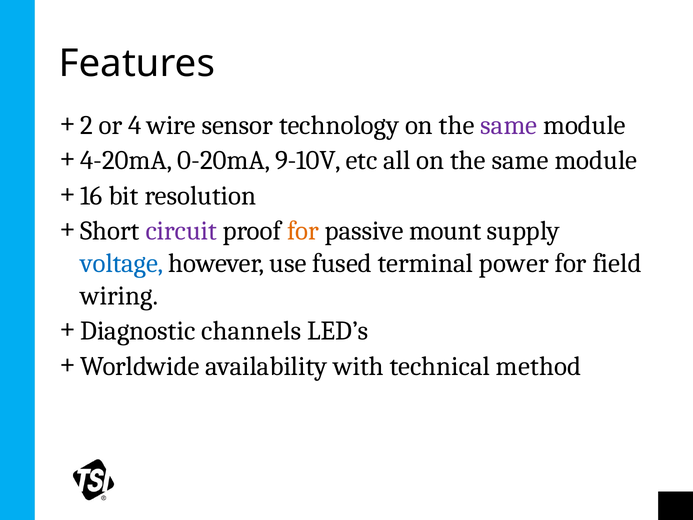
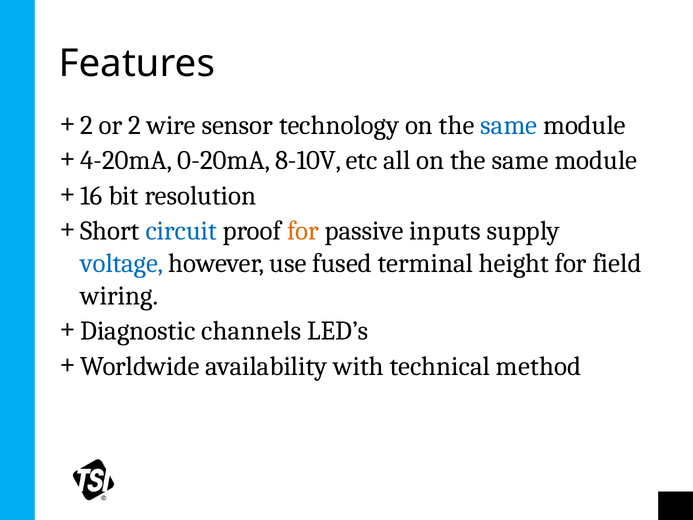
4: 4 -> 2
same at (509, 125) colour: purple -> blue
9-10V: 9-10V -> 8-10V
circuit colour: purple -> blue
mount: mount -> inputs
power: power -> height
